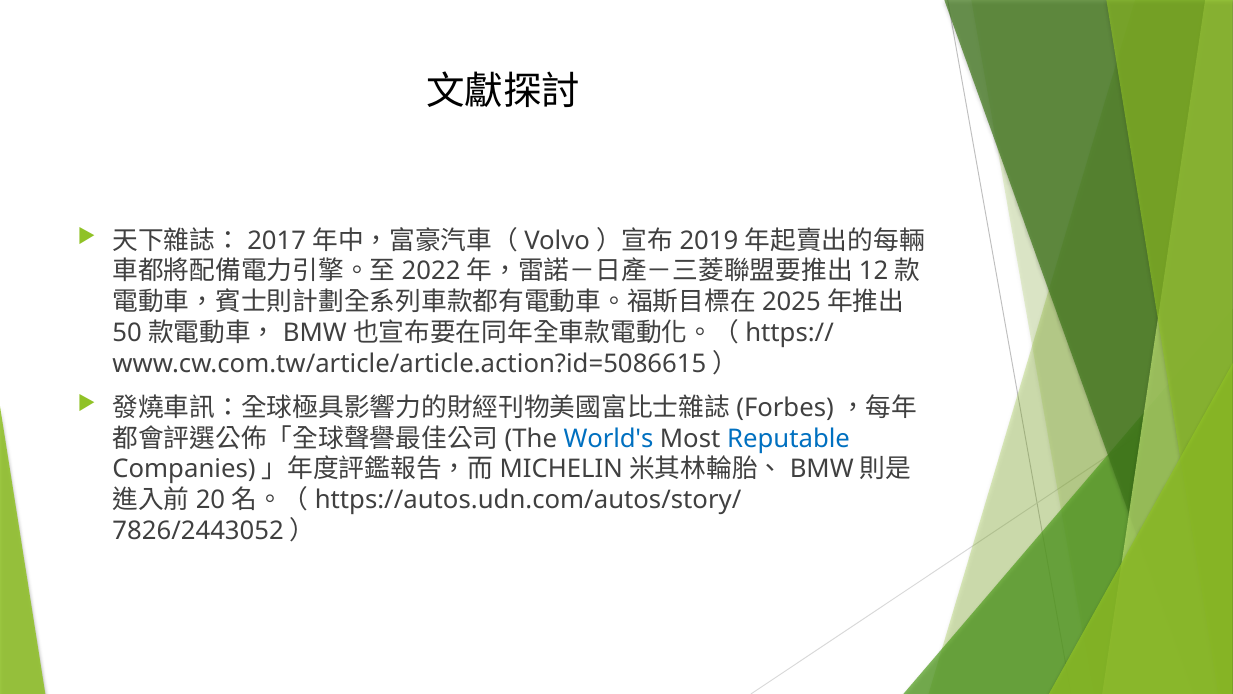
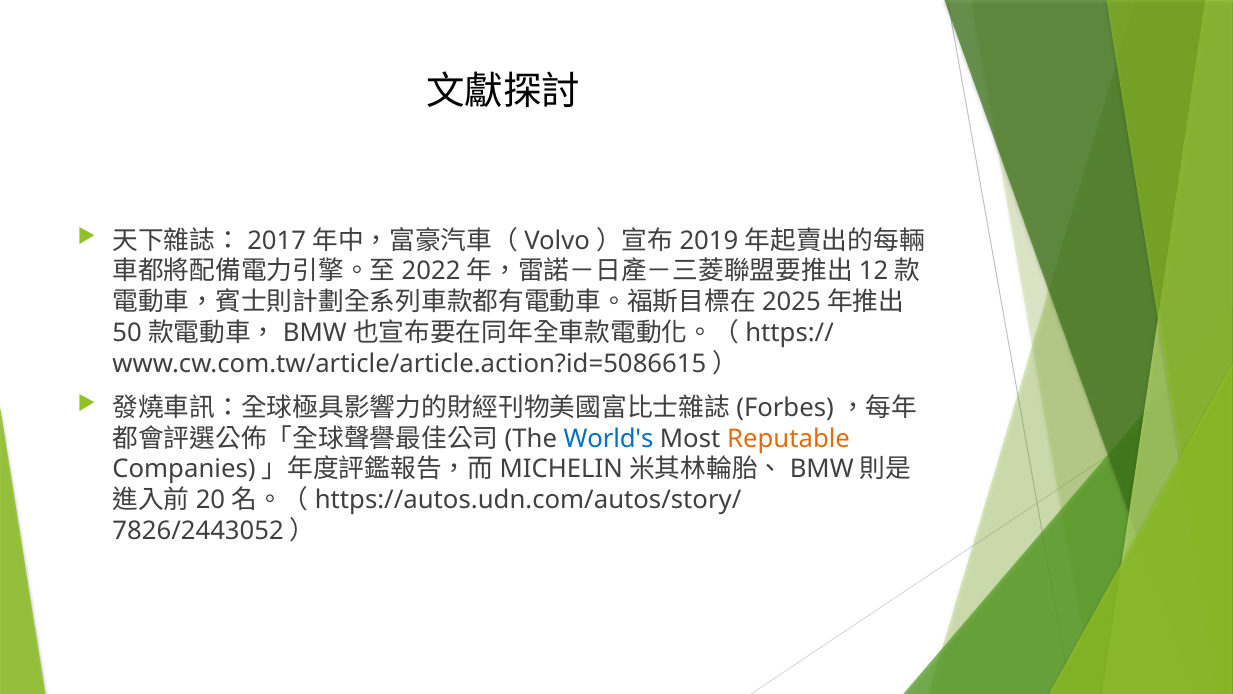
Reputable colour: blue -> orange
